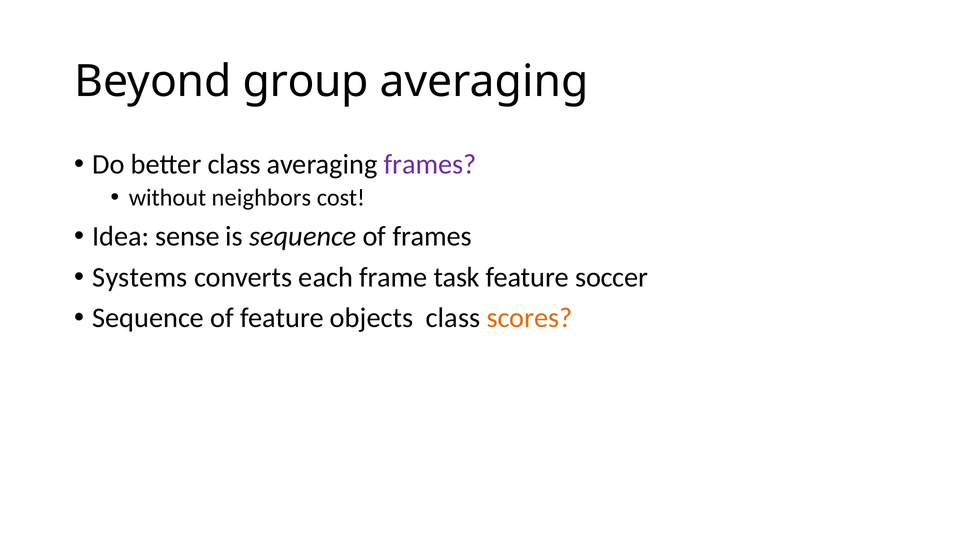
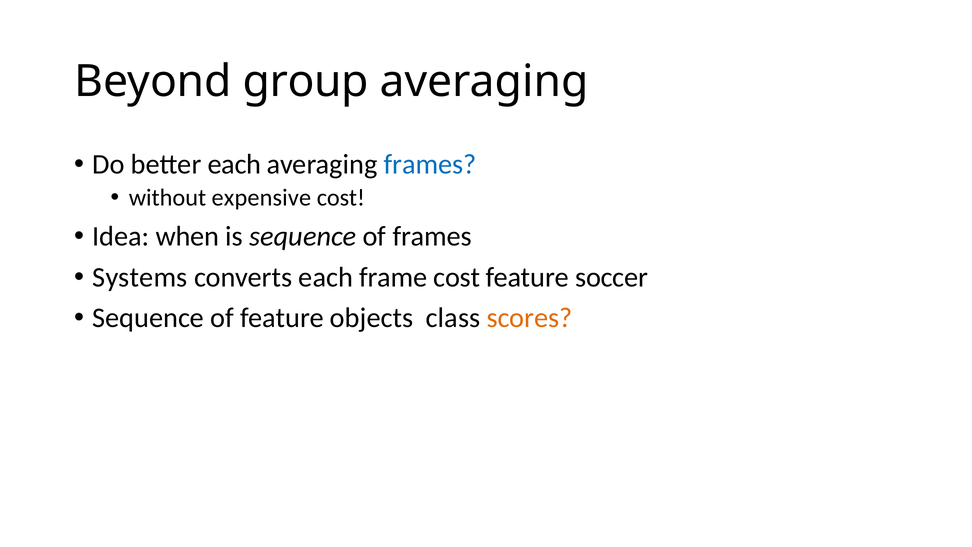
better class: class -> each
frames at (430, 164) colour: purple -> blue
neighbors: neighbors -> expensive
sense: sense -> when
frame task: task -> cost
